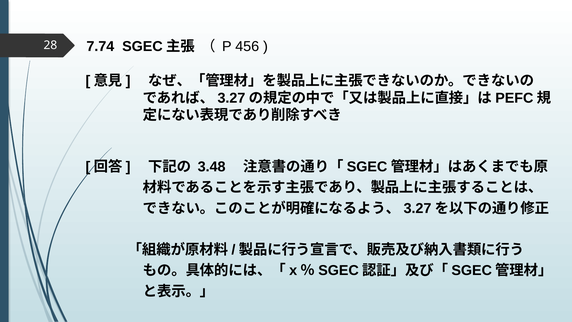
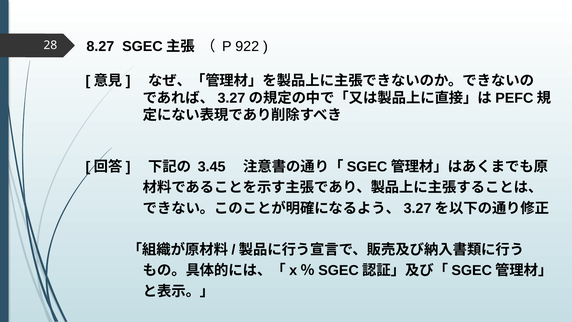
7.74: 7.74 -> 8.27
456: 456 -> 922
3.48: 3.48 -> 3.45
